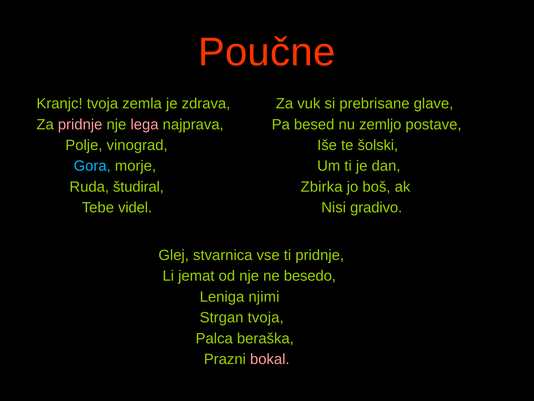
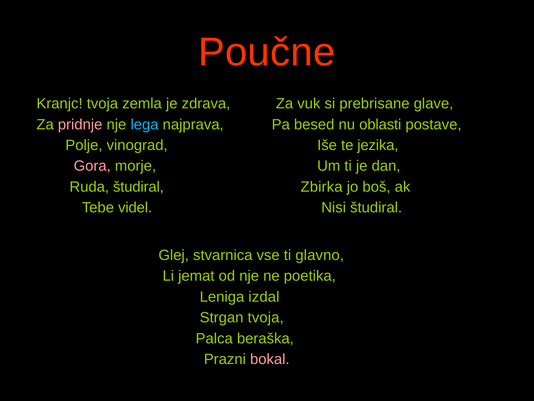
lega colour: pink -> light blue
zemljo: zemljo -> oblasti
šolski: šolski -> jezika
Gora colour: light blue -> pink
Nisi gradivo: gradivo -> študiral
ti pridnje: pridnje -> glavno
besedo: besedo -> poetika
njimi: njimi -> izdal
